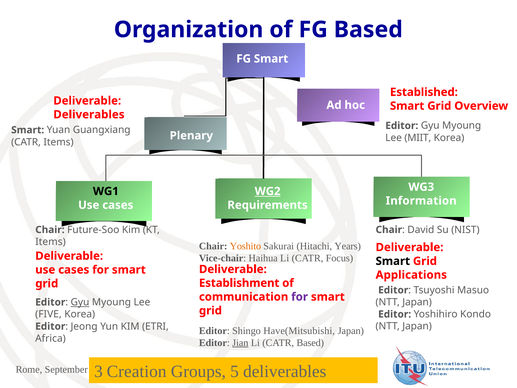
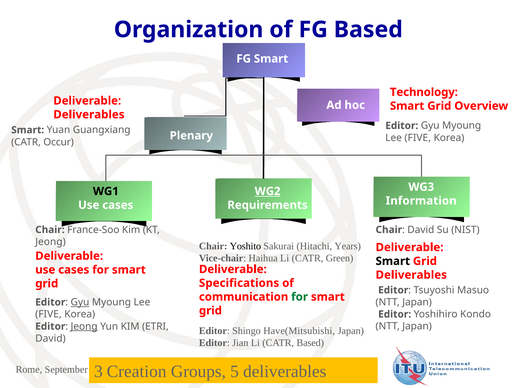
Established: Established -> Technology
MIIT at (418, 138): MIIT -> FIVE
CATR Items: Items -> Occur
Future-Soo: Future-Soo -> France-Soo
Items at (50, 242): Items -> Jeong
Yoshito colour: orange -> black
Focus: Focus -> Green
Applications at (411, 275): Applications -> Deliverables
Establishment: Establishment -> Specifications
for at (300, 297) colour: purple -> green
Jeong at (84, 326) underline: none -> present
Africa at (50, 338): Africa -> David
Jian underline: present -> none
